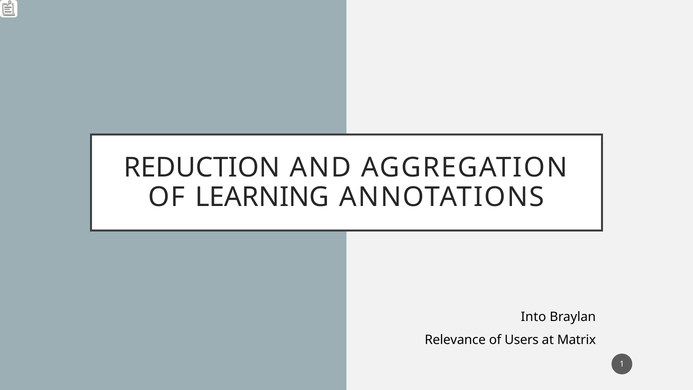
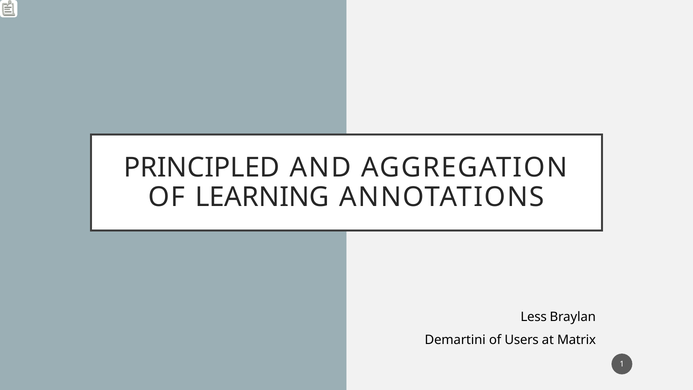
REDUCTION: REDUCTION -> PRINCIPLED
Into: Into -> Less
Relevance: Relevance -> Demartini
